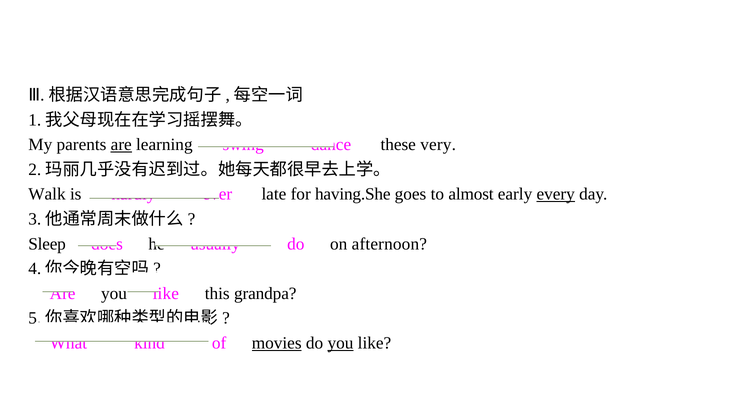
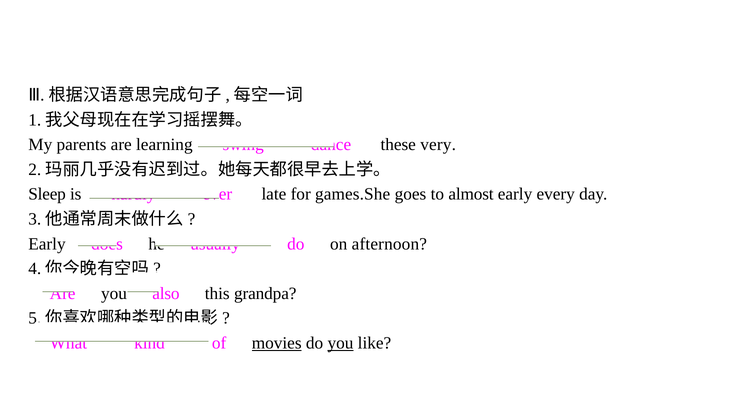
are at (121, 145) underline: present -> none
Walk: Walk -> Sleep
having.She: having.She -> games.She
every underline: present -> none
Sleep at (47, 244): Sleep -> Early
like at (166, 294): like -> also
